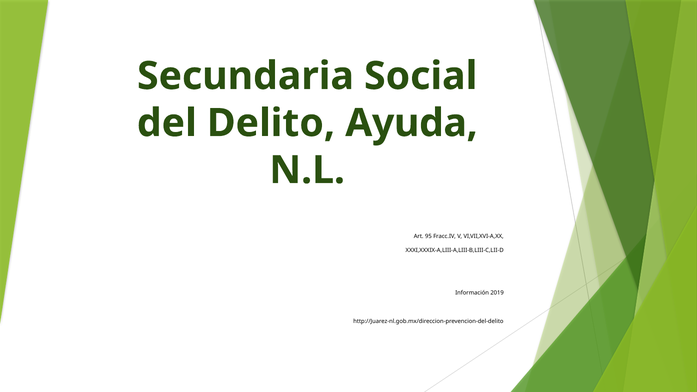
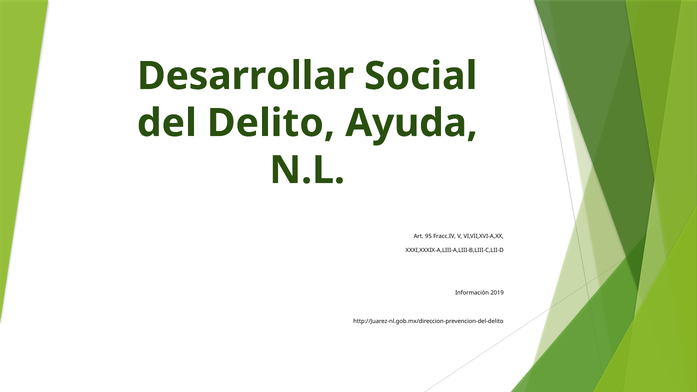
Secundaria: Secundaria -> Desarrollar
